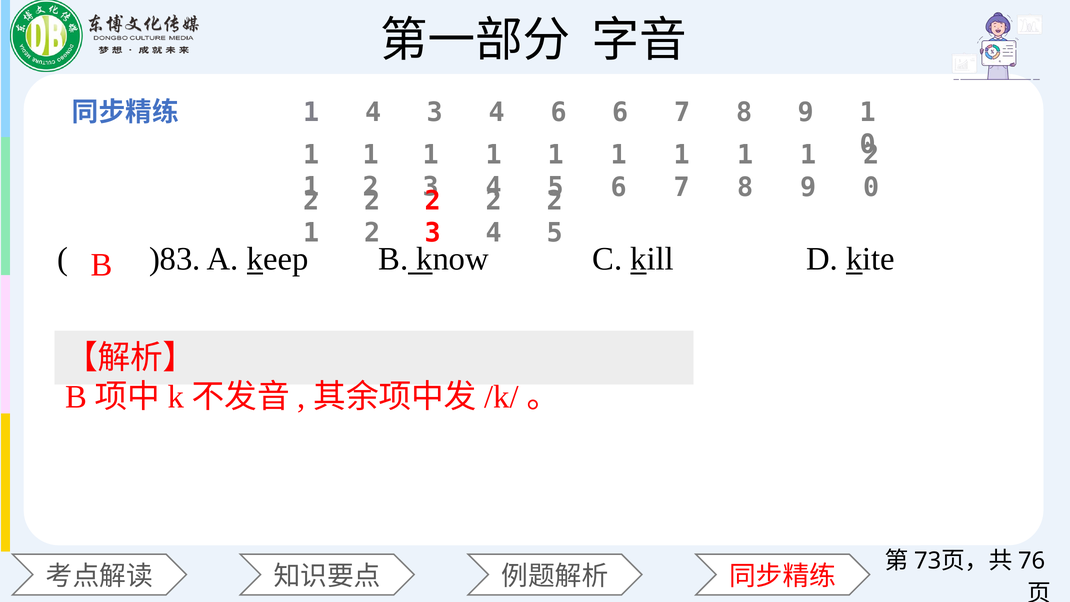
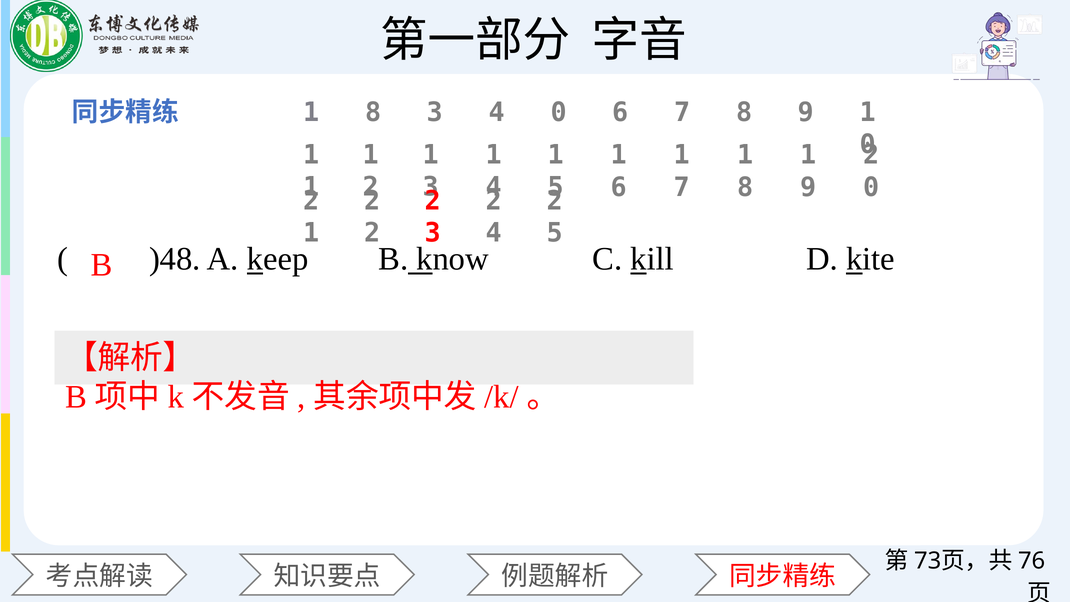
4 at (373, 112): 4 -> 8
4 6: 6 -> 0
)83: )83 -> )48
